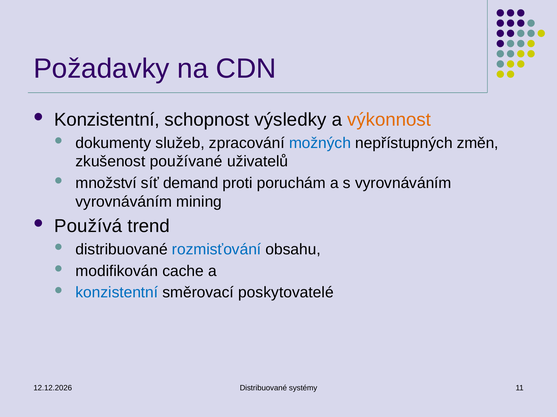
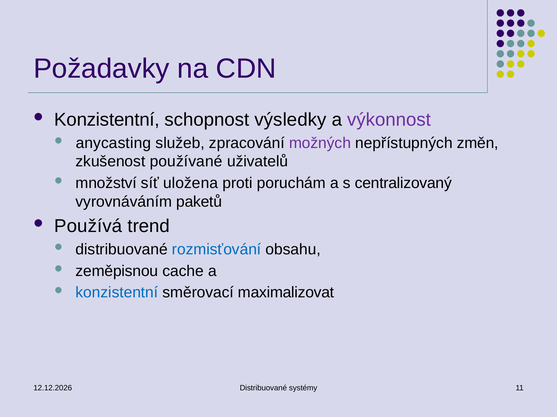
výkonnost colour: orange -> purple
dokumenty: dokumenty -> anycasting
možných colour: blue -> purple
demand: demand -> uložena
s vyrovnáváním: vyrovnáváním -> centralizovaný
mining: mining -> paketů
modifikován: modifikován -> zeměpisnou
poskytovatelé: poskytovatelé -> maximalizovat
